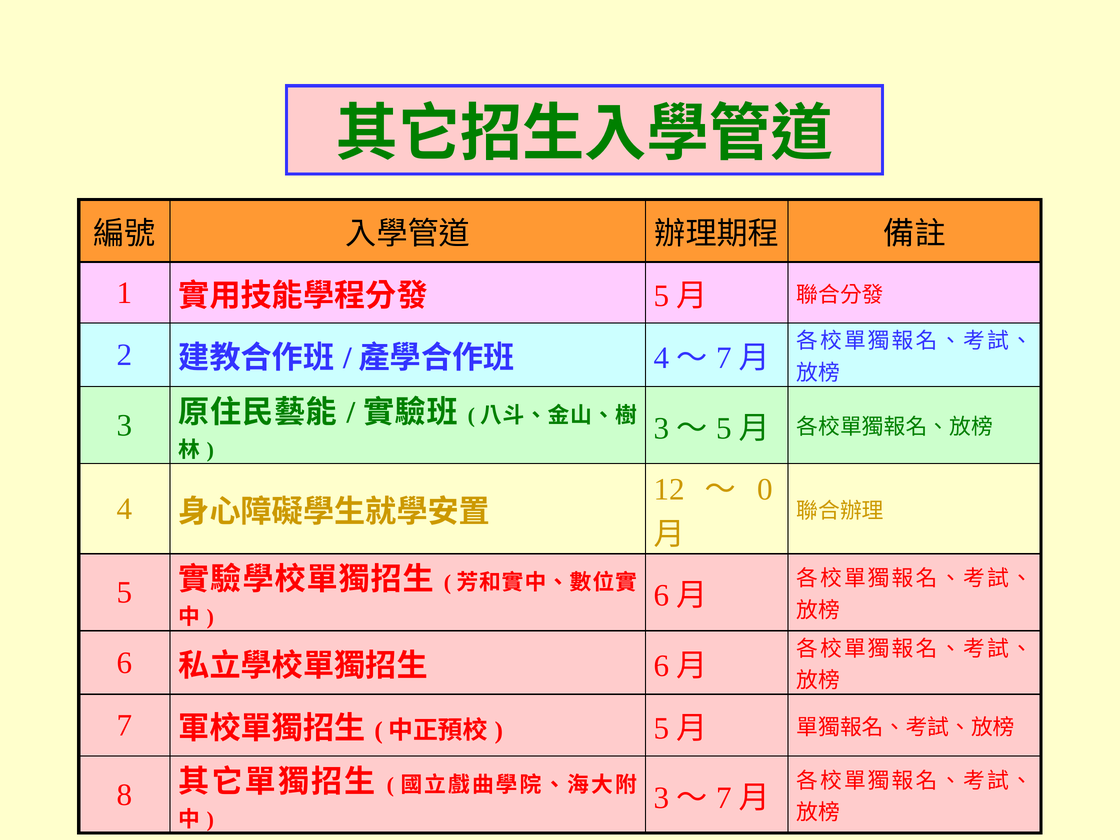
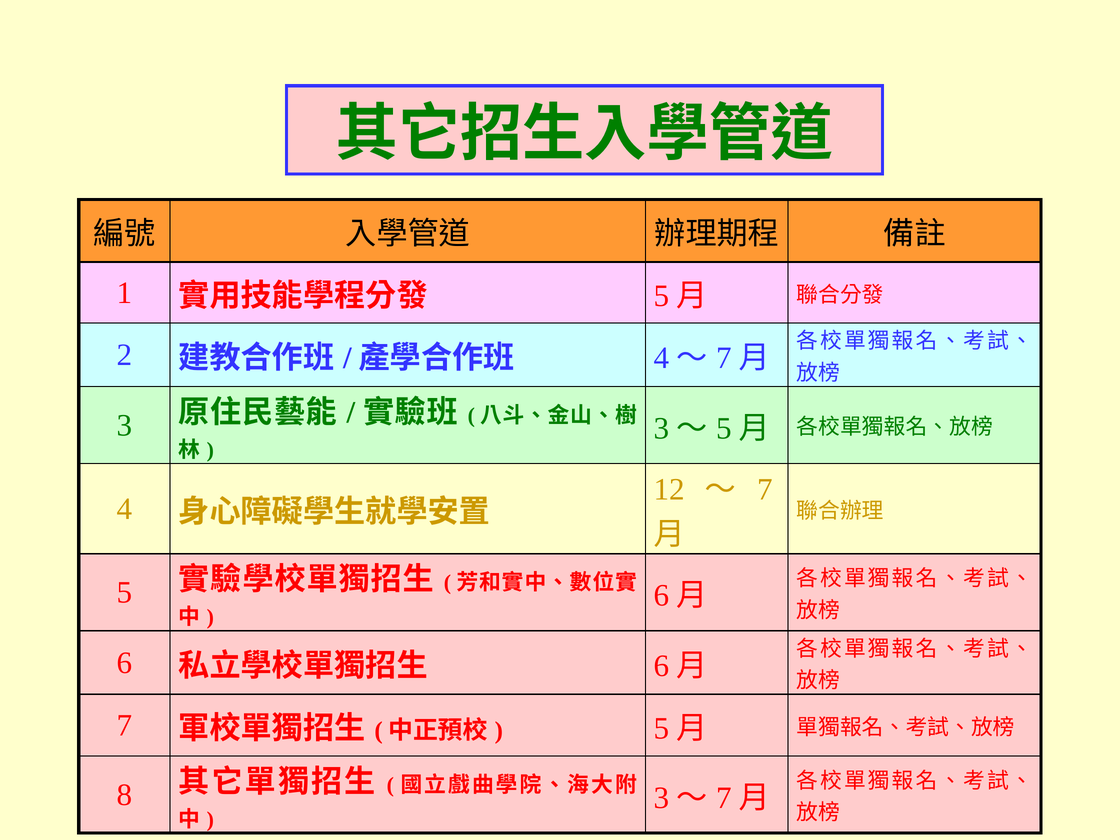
0 at (765, 489): 0 -> 7
